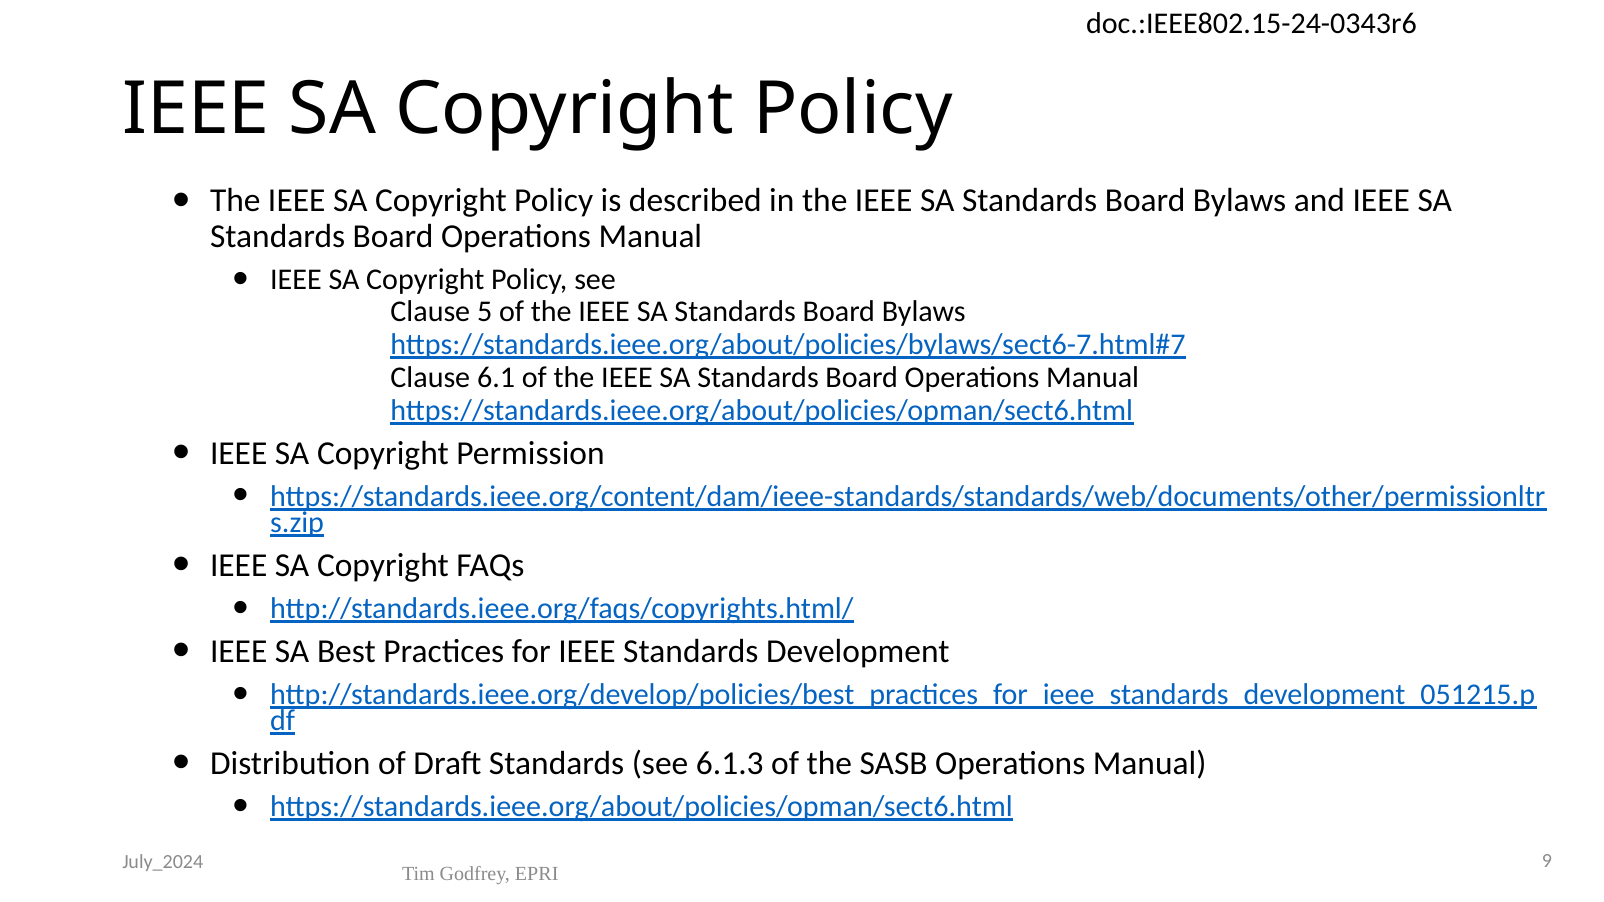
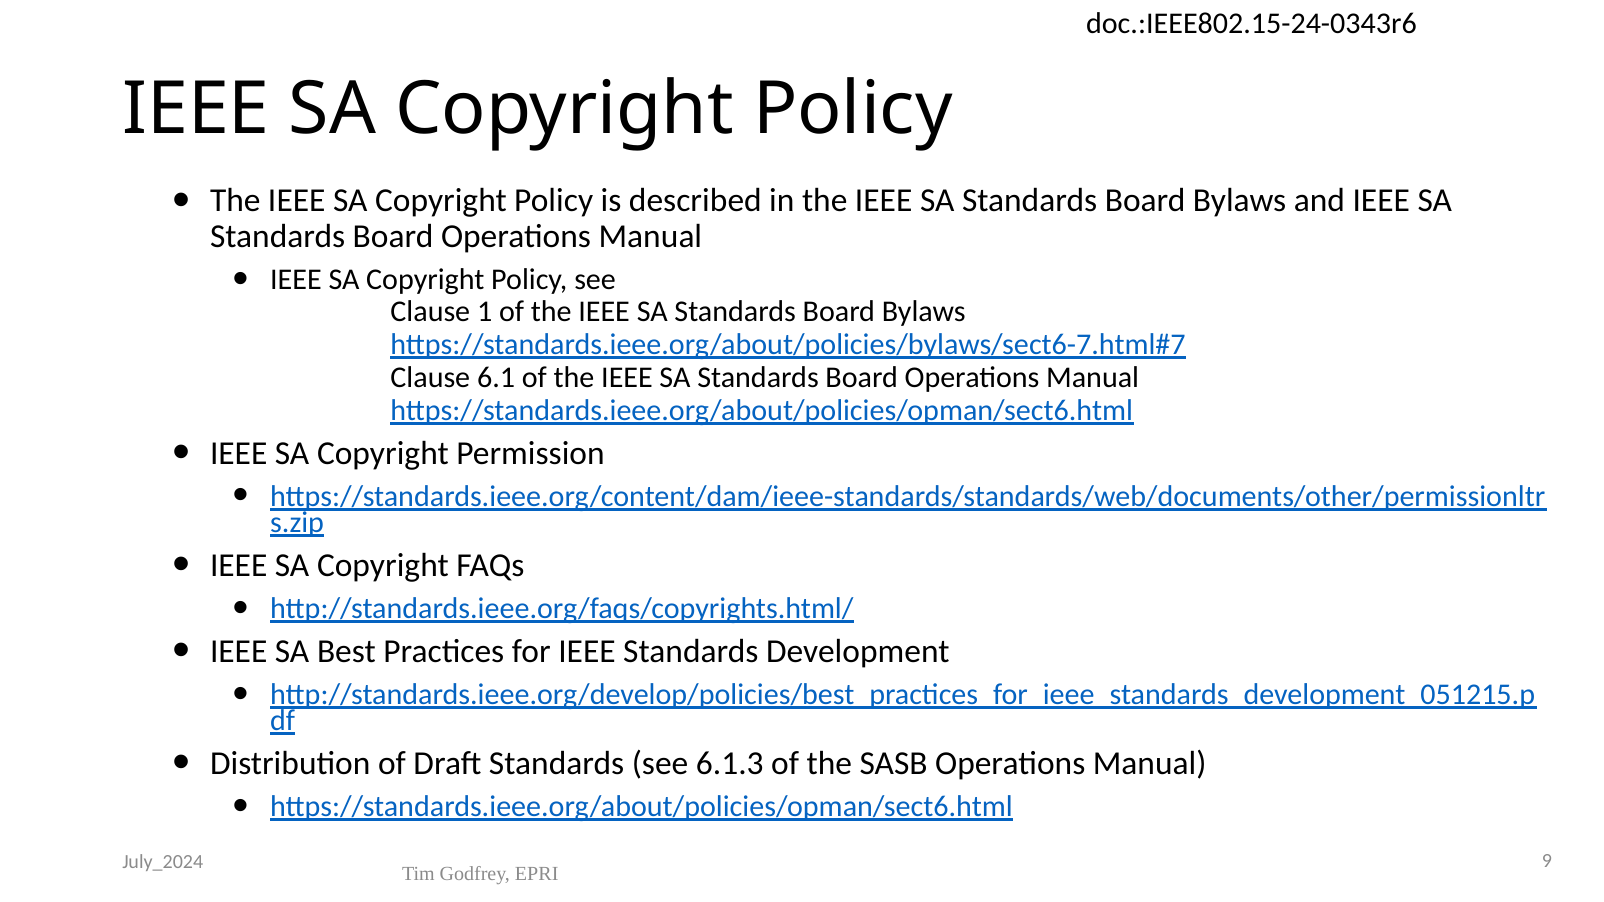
5: 5 -> 1
